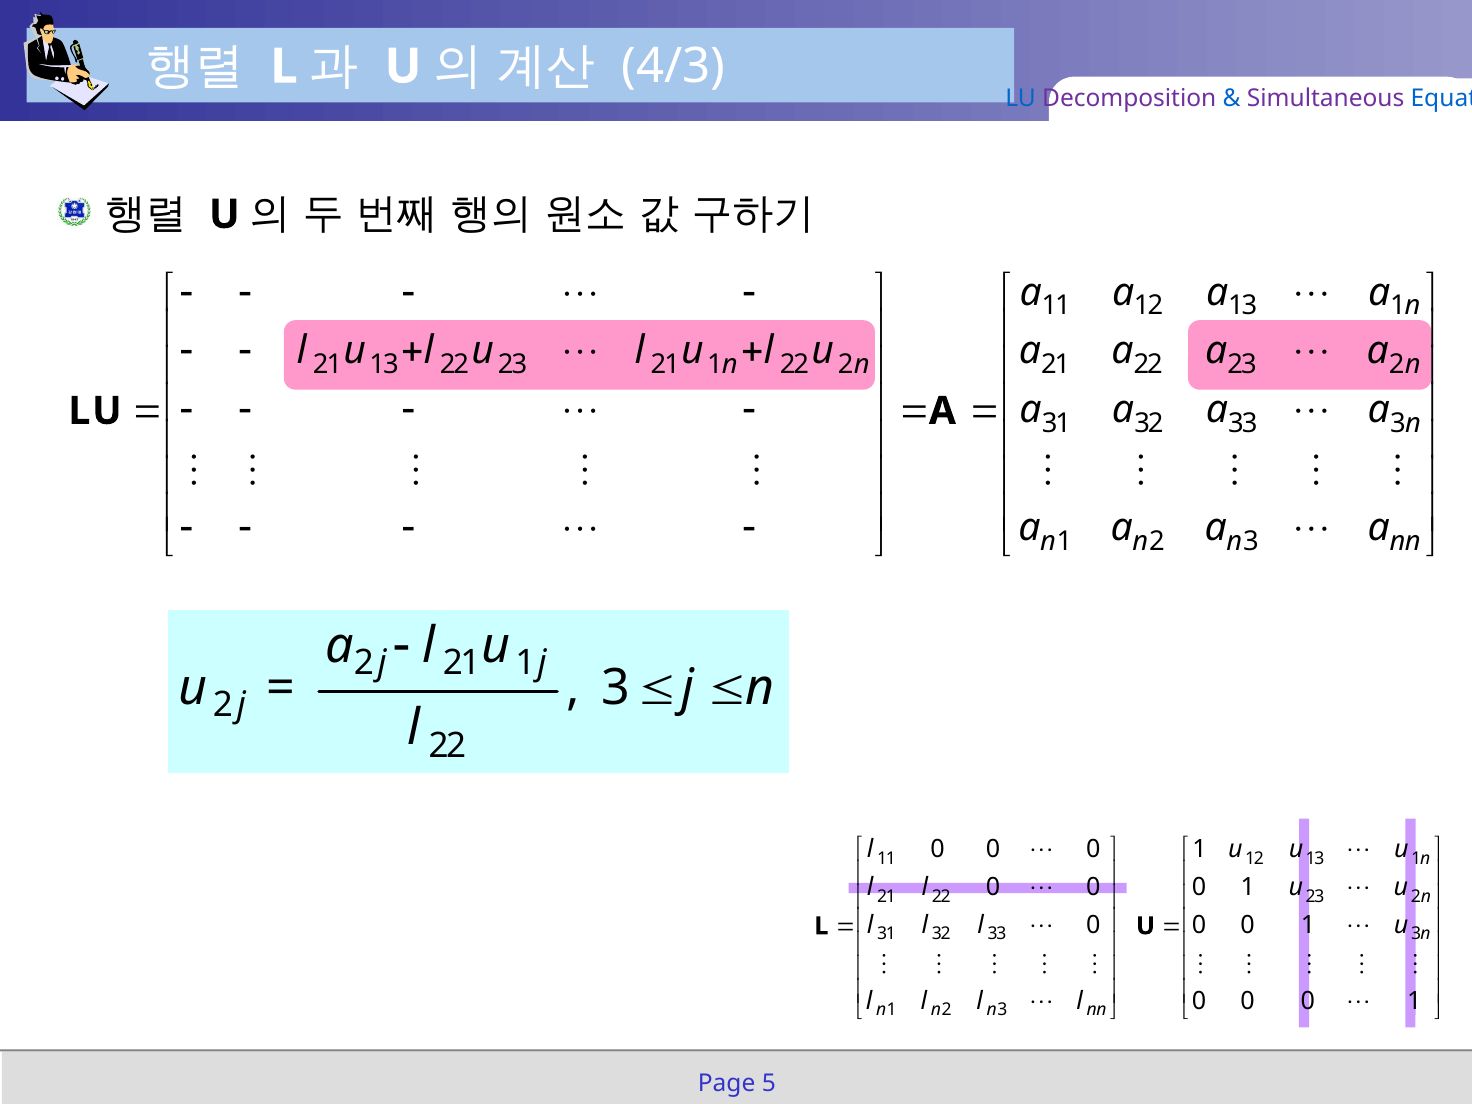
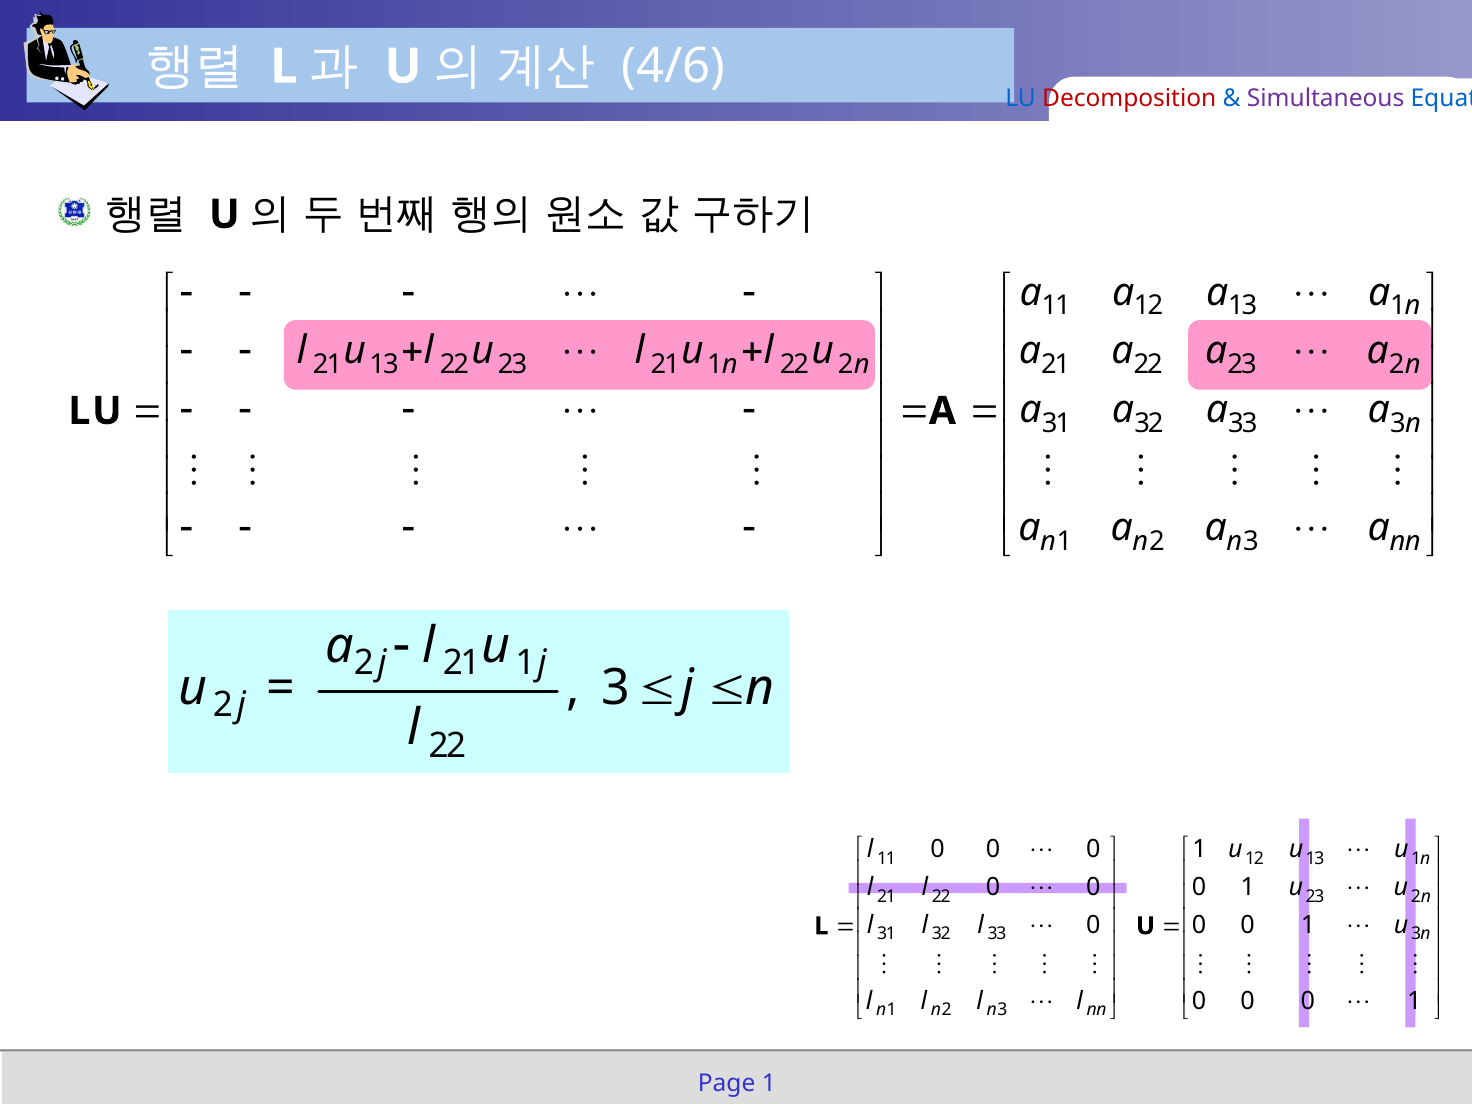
4/3: 4/3 -> 4/6
Decomposition colour: purple -> red
Page 5: 5 -> 1
